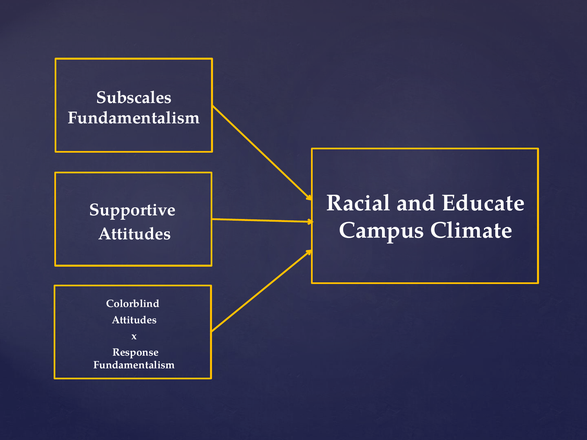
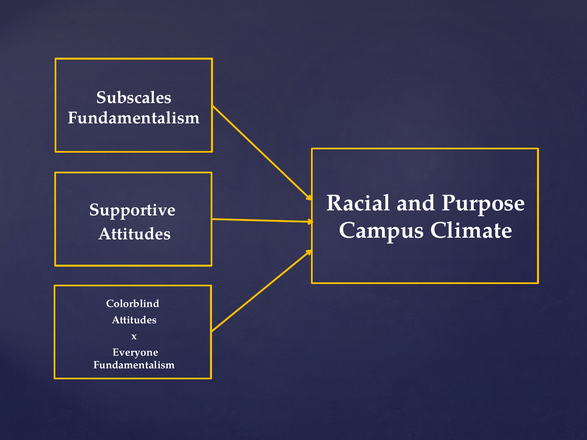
Educate: Educate -> Purpose
Response: Response -> Everyone
